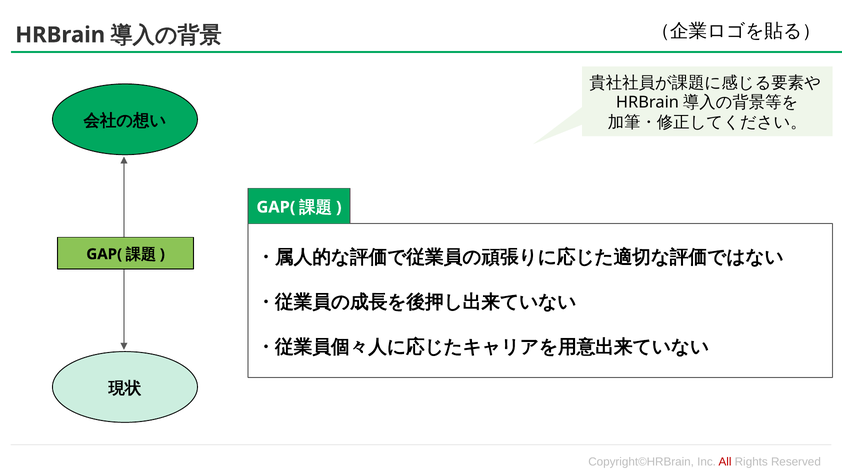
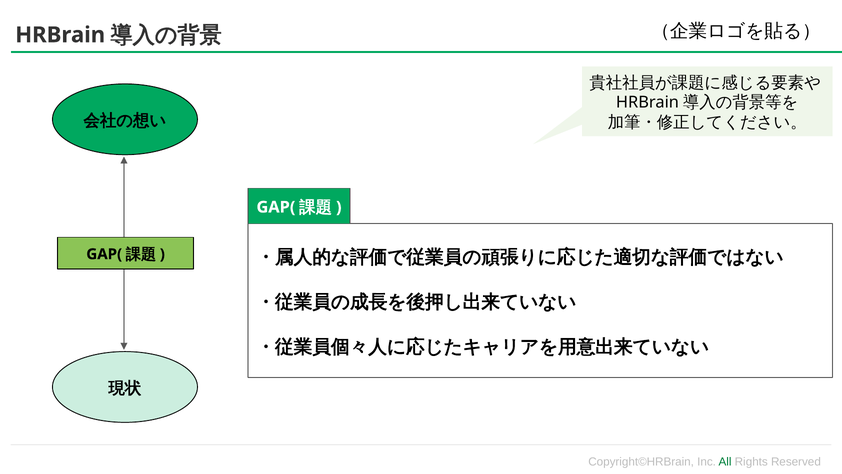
All colour: red -> green
